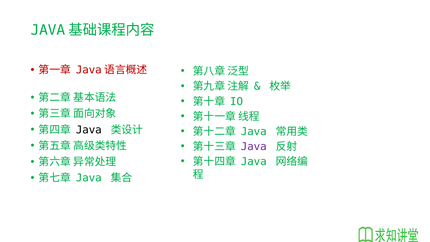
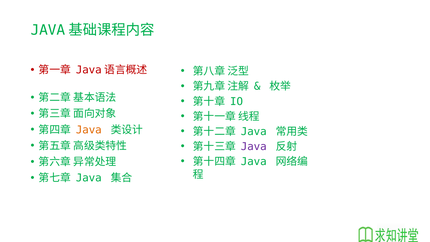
Java at (89, 130) colour: black -> orange
